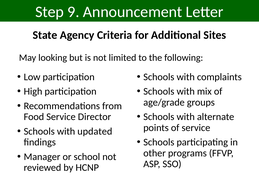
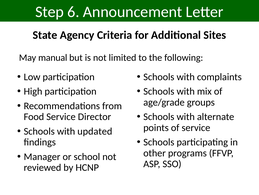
9: 9 -> 6
looking: looking -> manual
